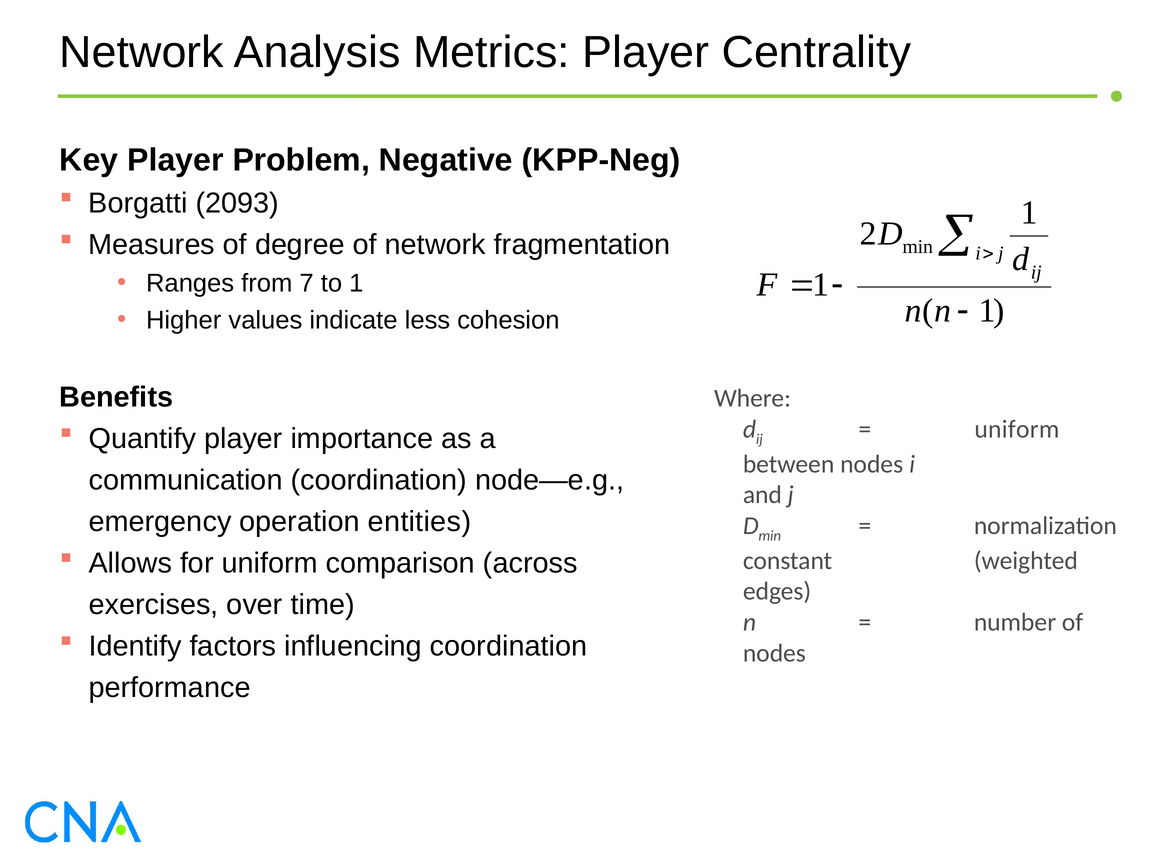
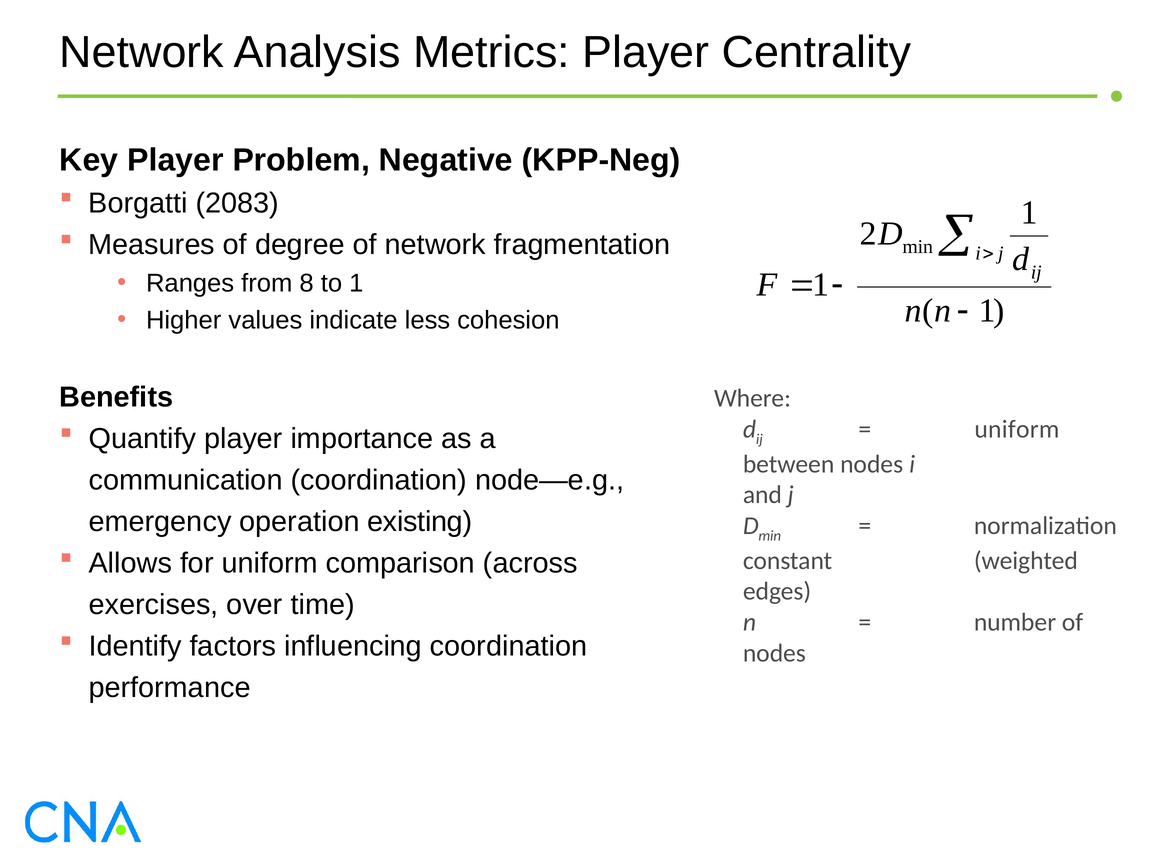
2093: 2093 -> 2083
7: 7 -> 8
entities: entities -> existing
